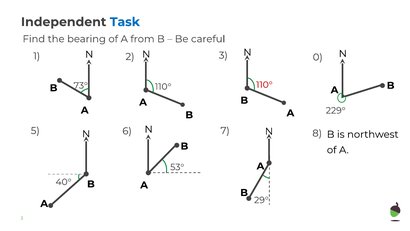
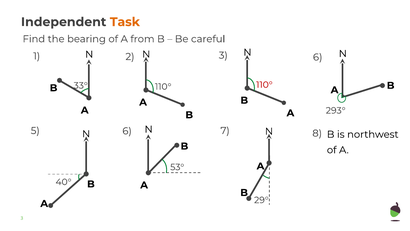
Task colour: blue -> orange
3 0: 0 -> 6
73°: 73° -> 33°
229°: 229° -> 293°
